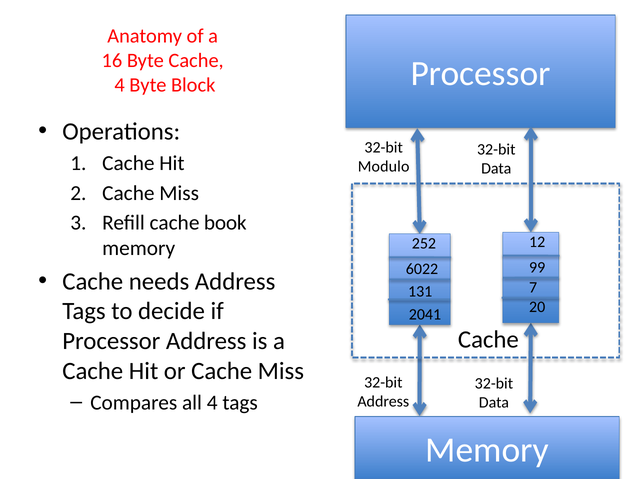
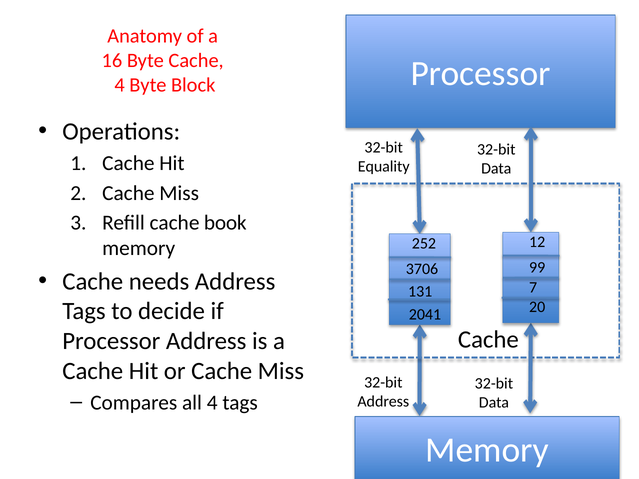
Modulo: Modulo -> Equality
6022: 6022 -> 3706
